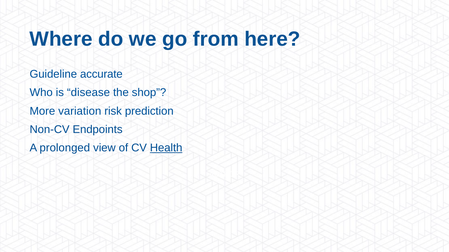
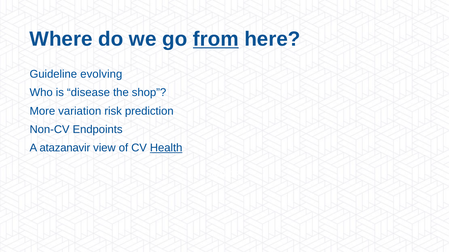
from underline: none -> present
accurate: accurate -> evolving
prolonged: prolonged -> atazanavir
